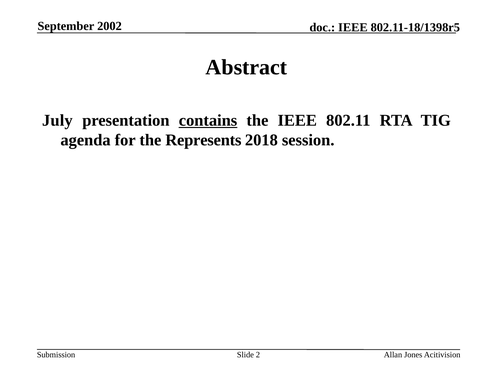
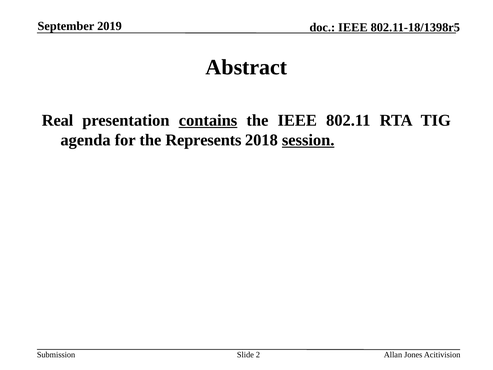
2002: 2002 -> 2019
July: July -> Real
session underline: none -> present
